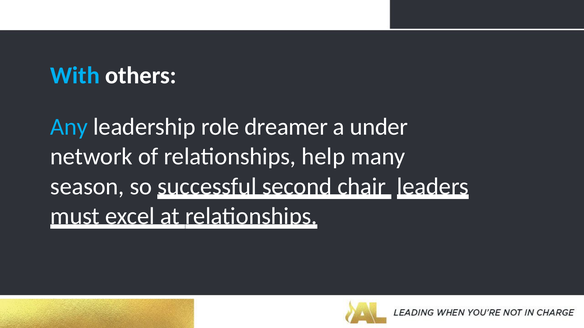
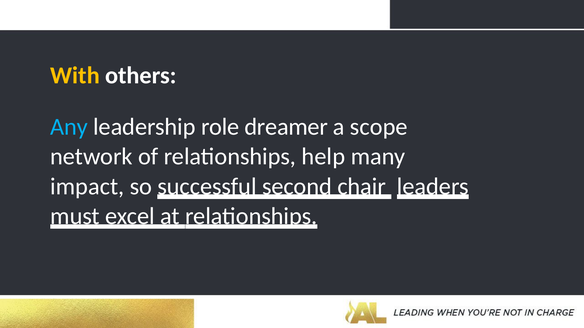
With colour: light blue -> yellow
under: under -> scope
season: season -> impact
